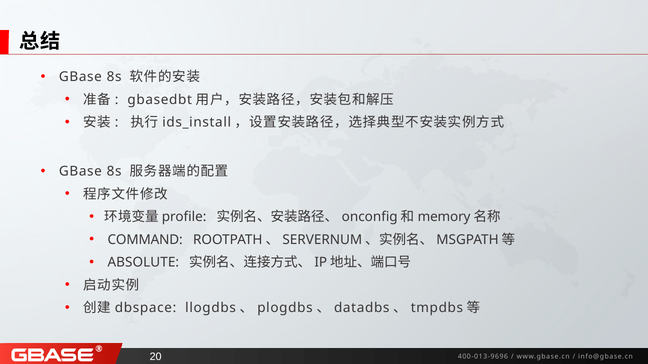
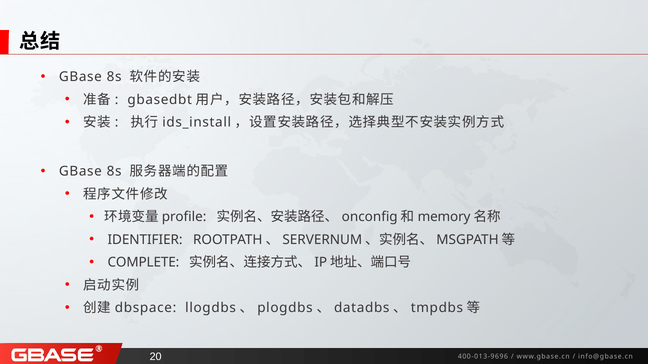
COMMAND: COMMAND -> IDENTIFIER
ABSOLUTE: ABSOLUTE -> COMPLETE
